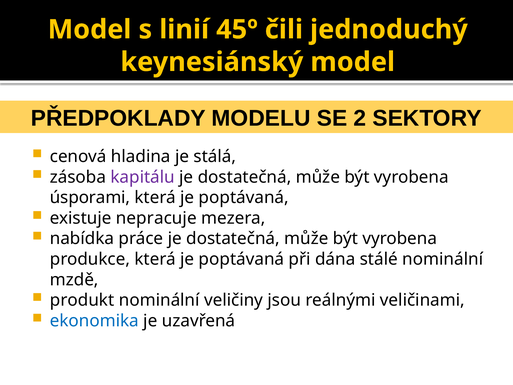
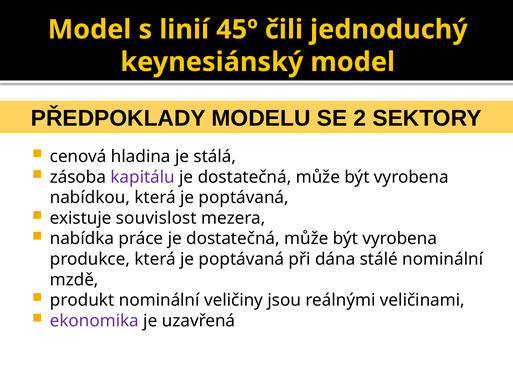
úsporami: úsporami -> nabídkou
nepracuje: nepracuje -> souvislost
ekonomika colour: blue -> purple
